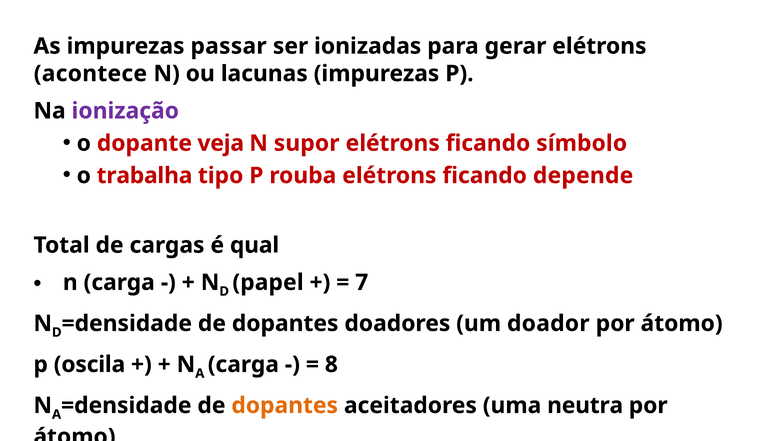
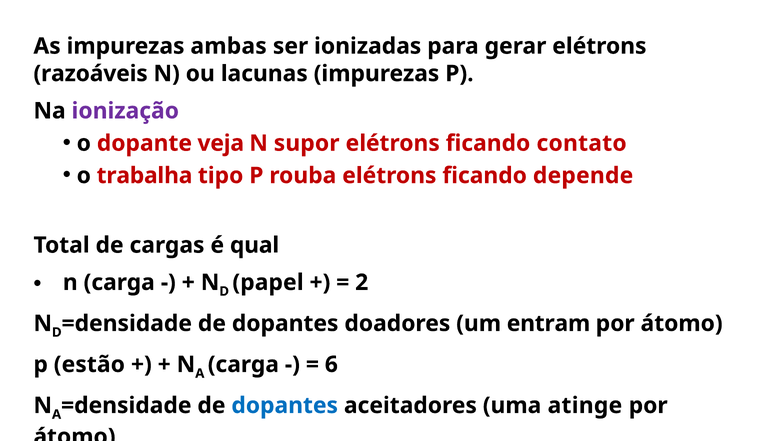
passar: passar -> ambas
acontece: acontece -> razoáveis
símbolo: símbolo -> contato
7: 7 -> 2
doador: doador -> entram
oscila: oscila -> estão
8: 8 -> 6
dopantes at (285, 406) colour: orange -> blue
neutra: neutra -> atinge
